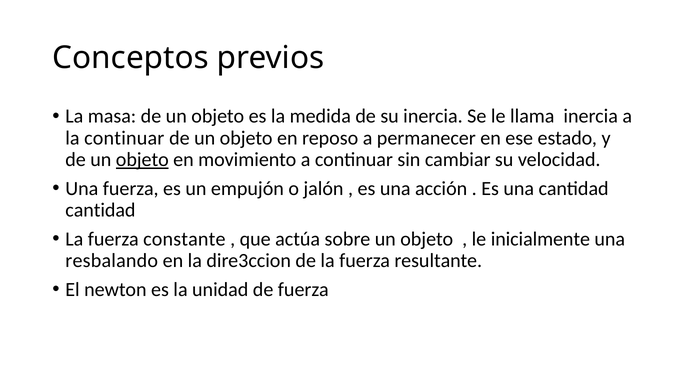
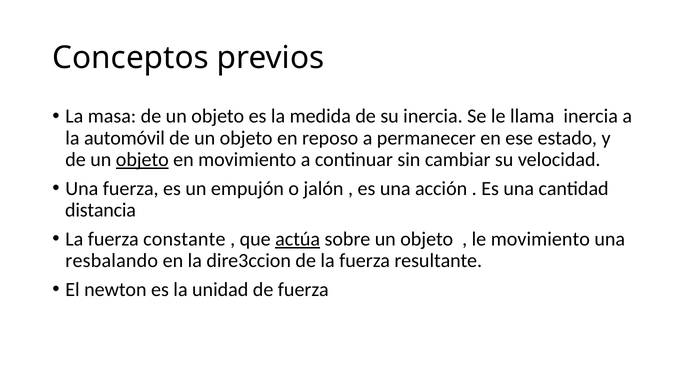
la continuar: continuar -> automóvil
cantidad at (100, 210): cantidad -> distancia
actúa underline: none -> present
le inicialmente: inicialmente -> movimiento
